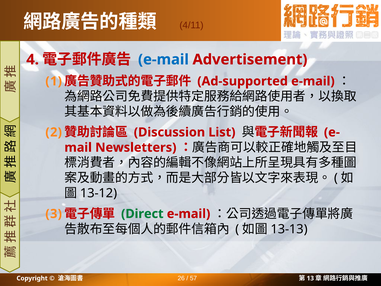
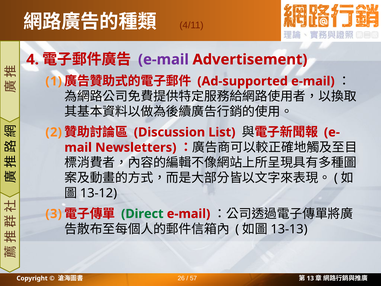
e-mail at (163, 59) colour: blue -> purple
